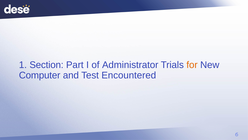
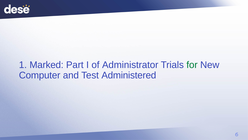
Section: Section -> Marked
for colour: orange -> green
Encountered: Encountered -> Administered
